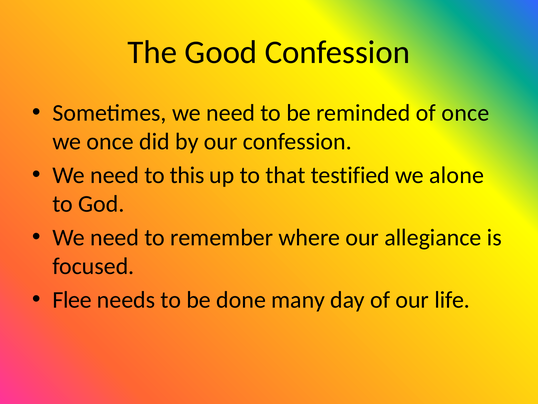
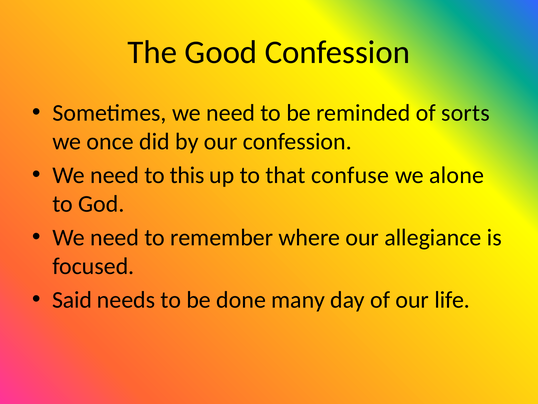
of once: once -> sorts
testified: testified -> confuse
Flee: Flee -> Said
